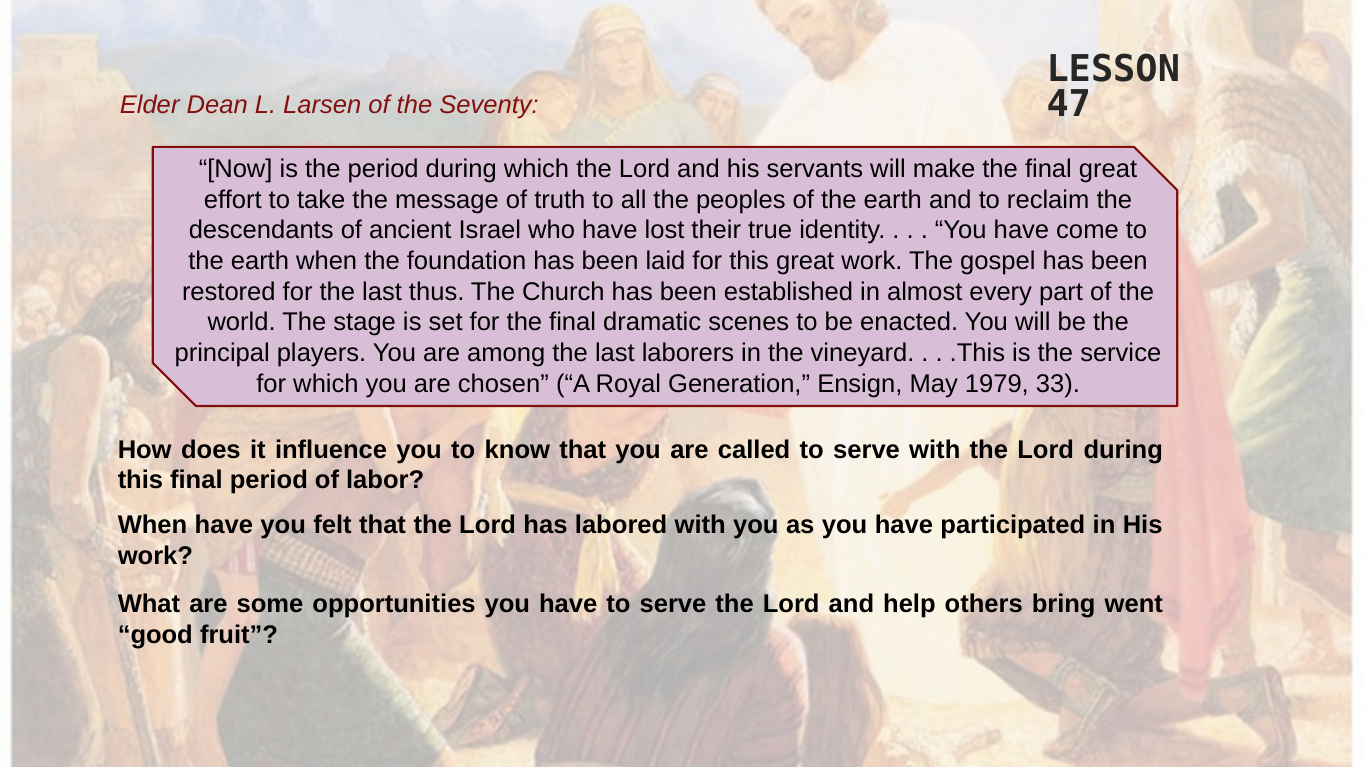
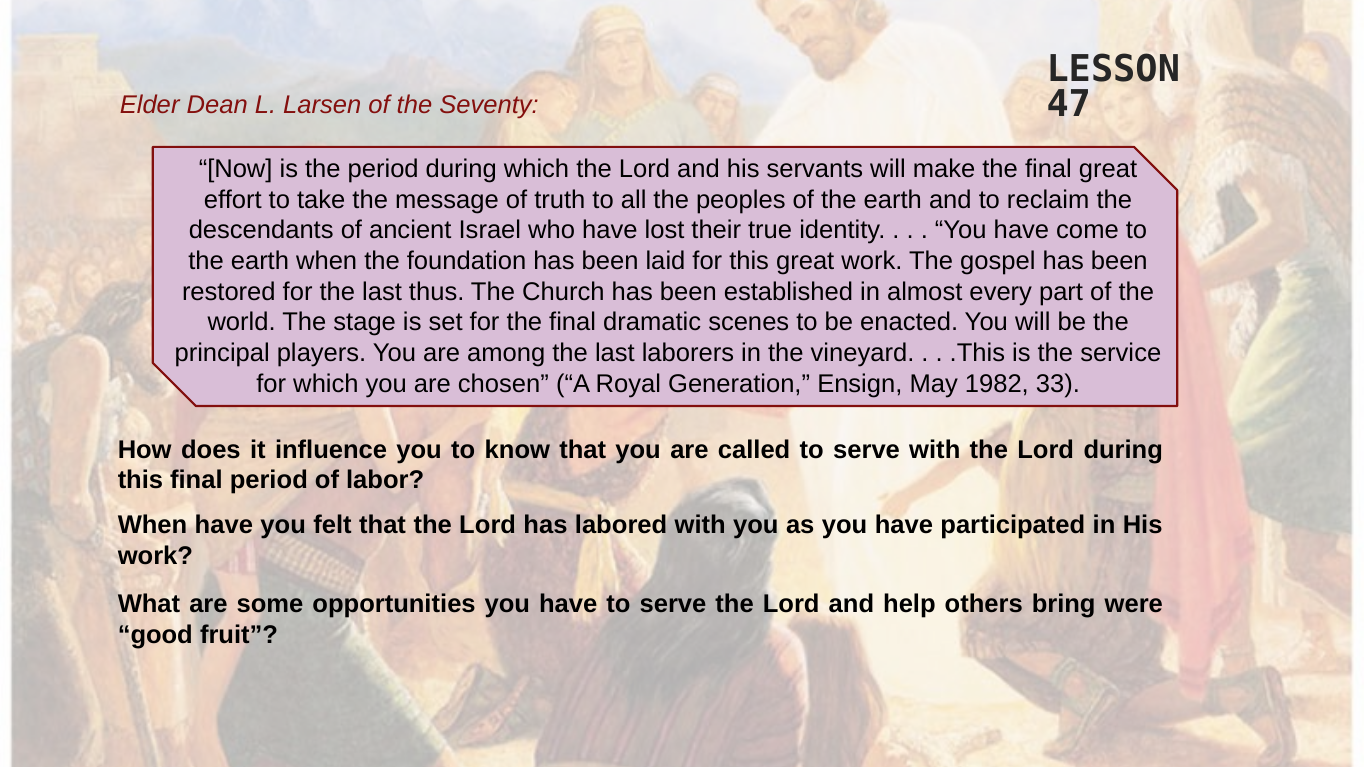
1979: 1979 -> 1982
went: went -> were
